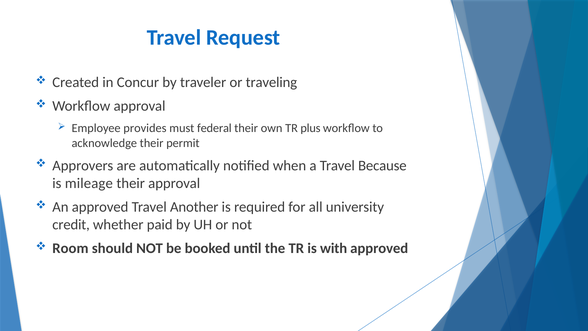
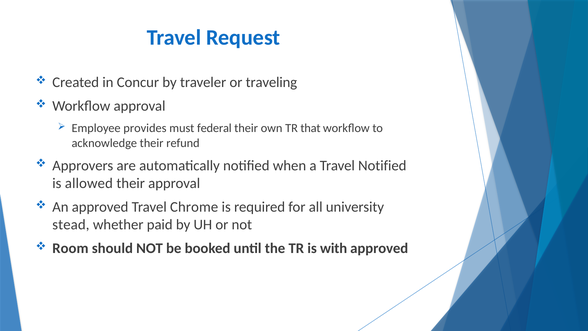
plus: plus -> that
permit: permit -> refund
Travel Because: Because -> Notified
mileage: mileage -> allowed
Another: Another -> Chrome
credit: credit -> stead
